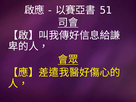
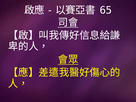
51: 51 -> 65
